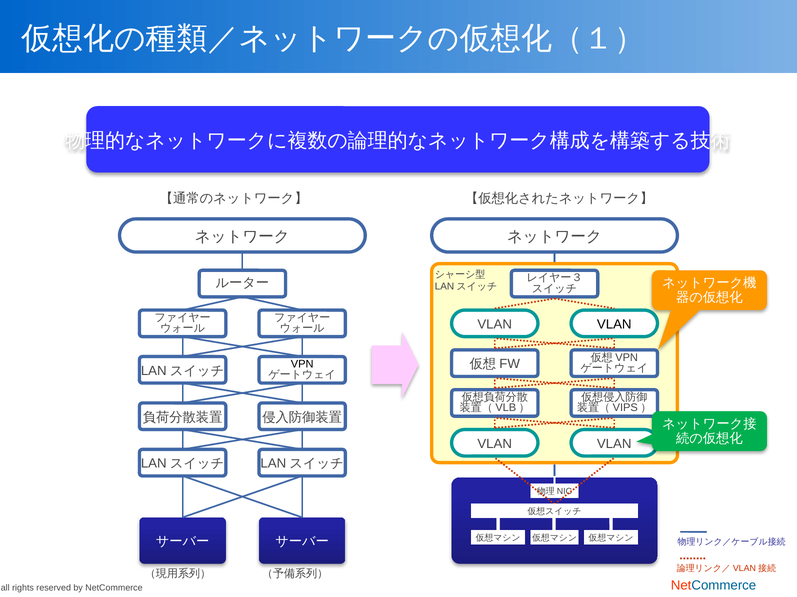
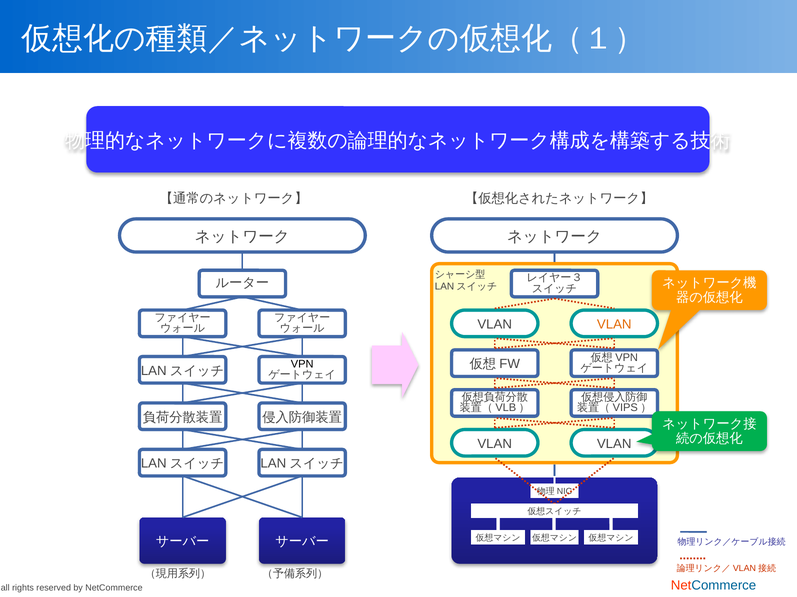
VLAN at (614, 325) colour: black -> orange
